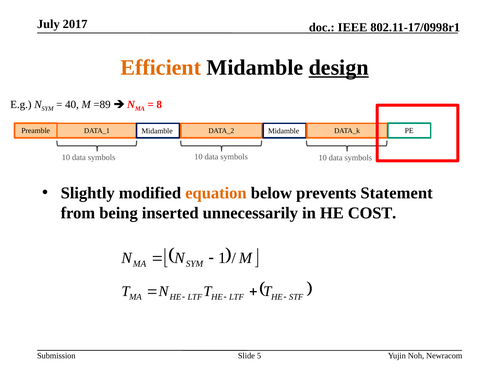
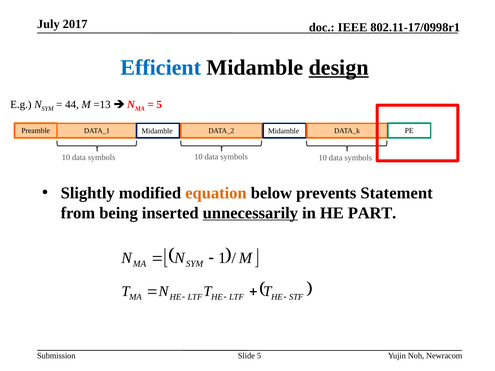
Efficient colour: orange -> blue
40: 40 -> 44
=89: =89 -> =13
8 at (159, 105): 8 -> 5
unnecessarily underline: none -> present
COST: COST -> PART
